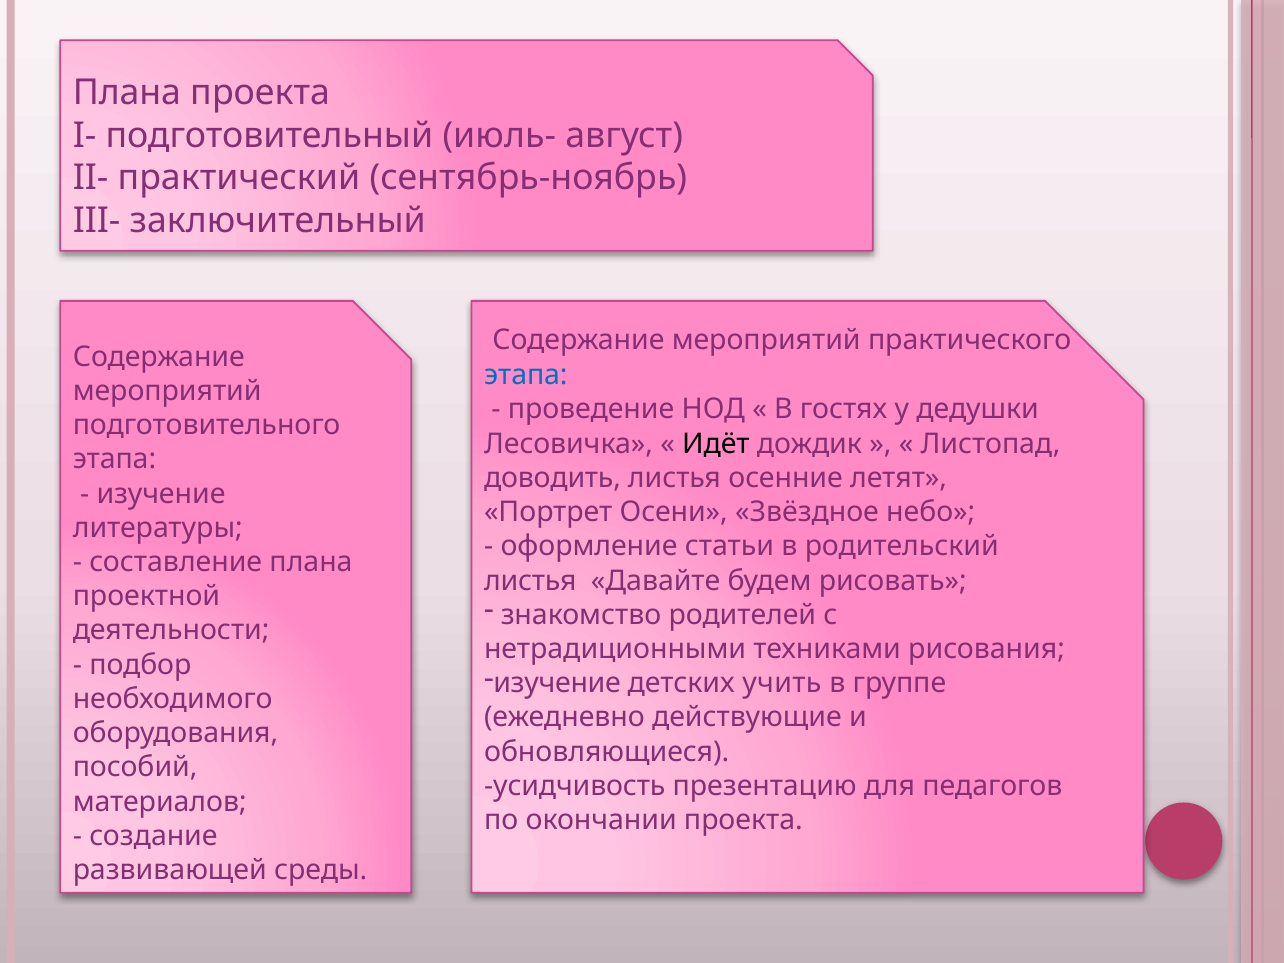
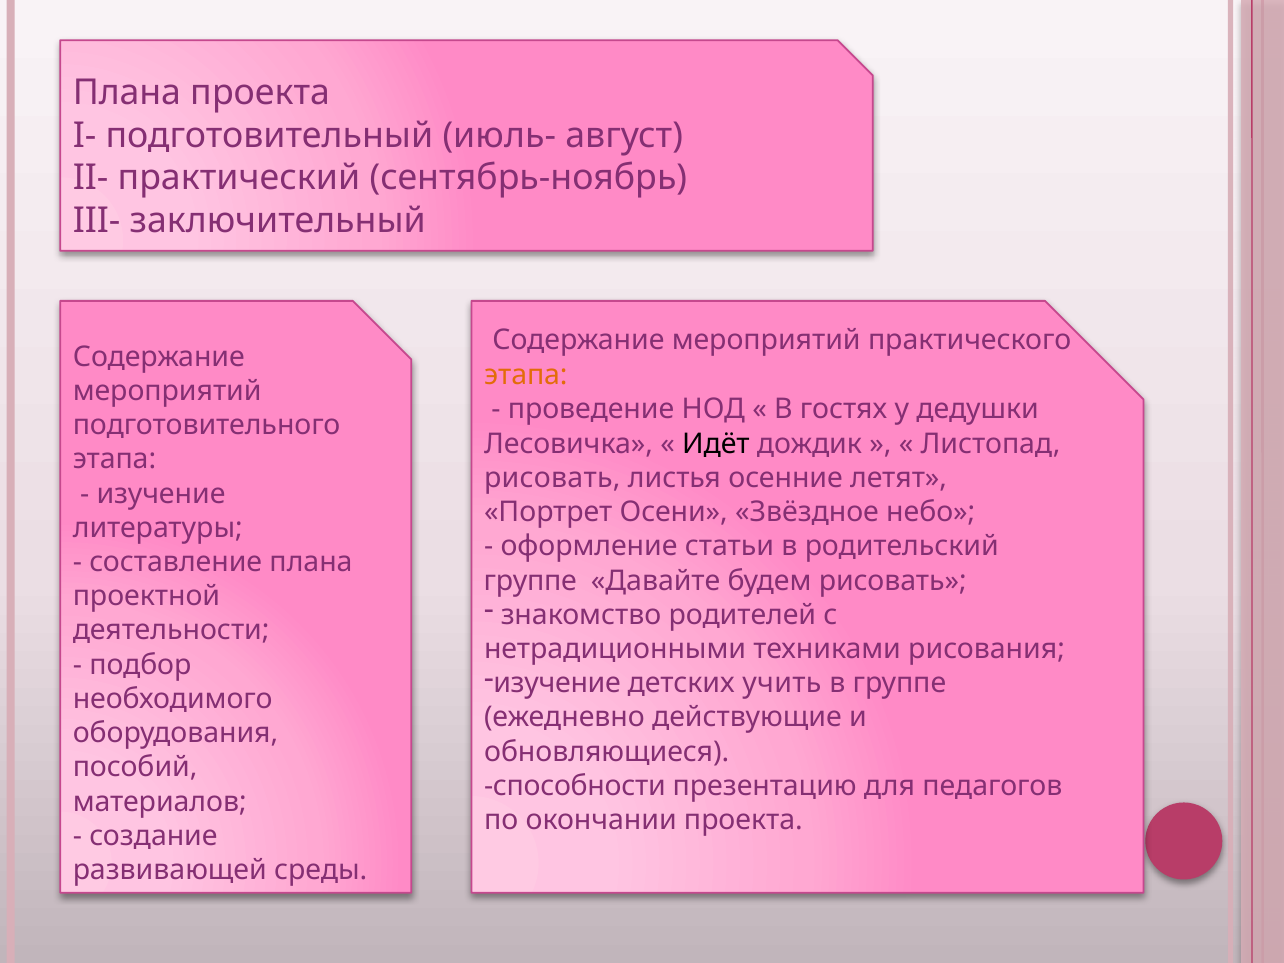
этапа at (526, 375) colour: blue -> orange
доводить at (553, 478): доводить -> рисовать
листья at (530, 581): листья -> группе
усидчивость: усидчивость -> способности
